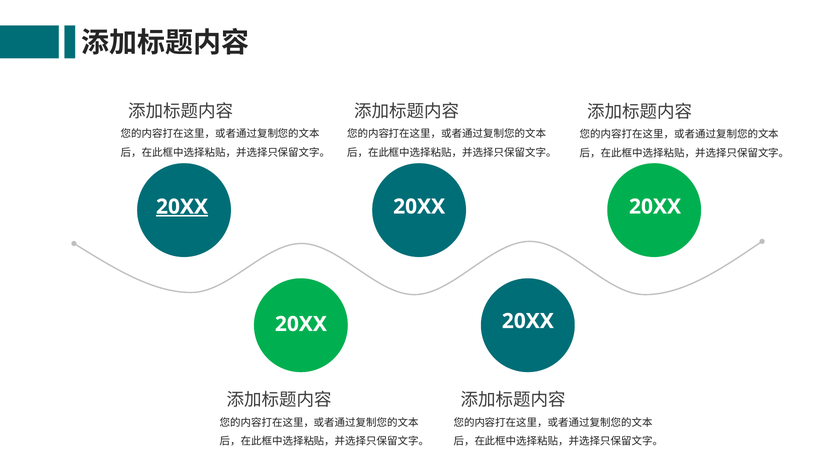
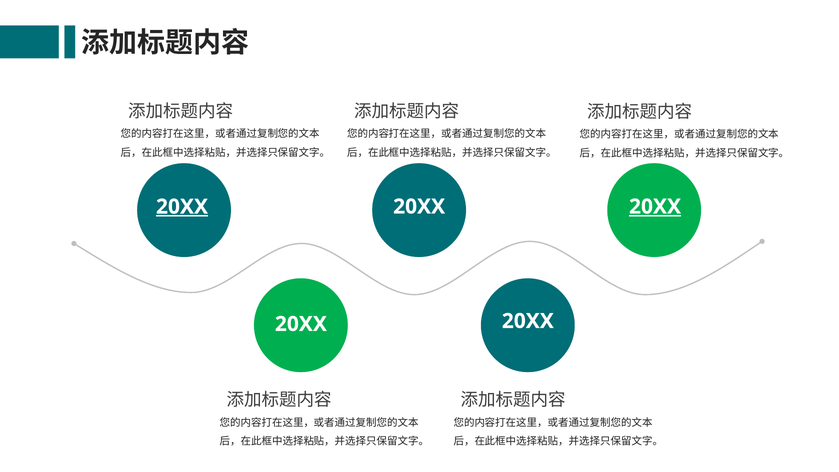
20XX at (655, 207) underline: none -> present
